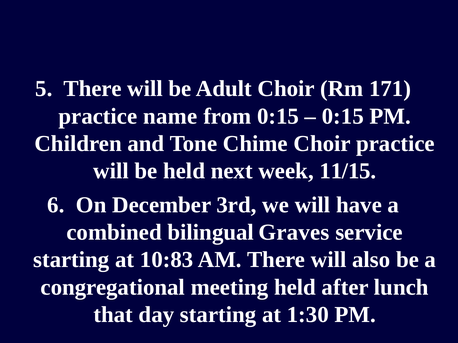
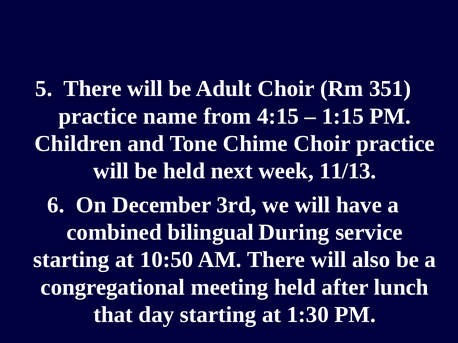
171: 171 -> 351
from 0:15: 0:15 -> 4:15
0:15 at (343, 116): 0:15 -> 1:15
11/15: 11/15 -> 11/13
Graves: Graves -> During
10:83: 10:83 -> 10:50
